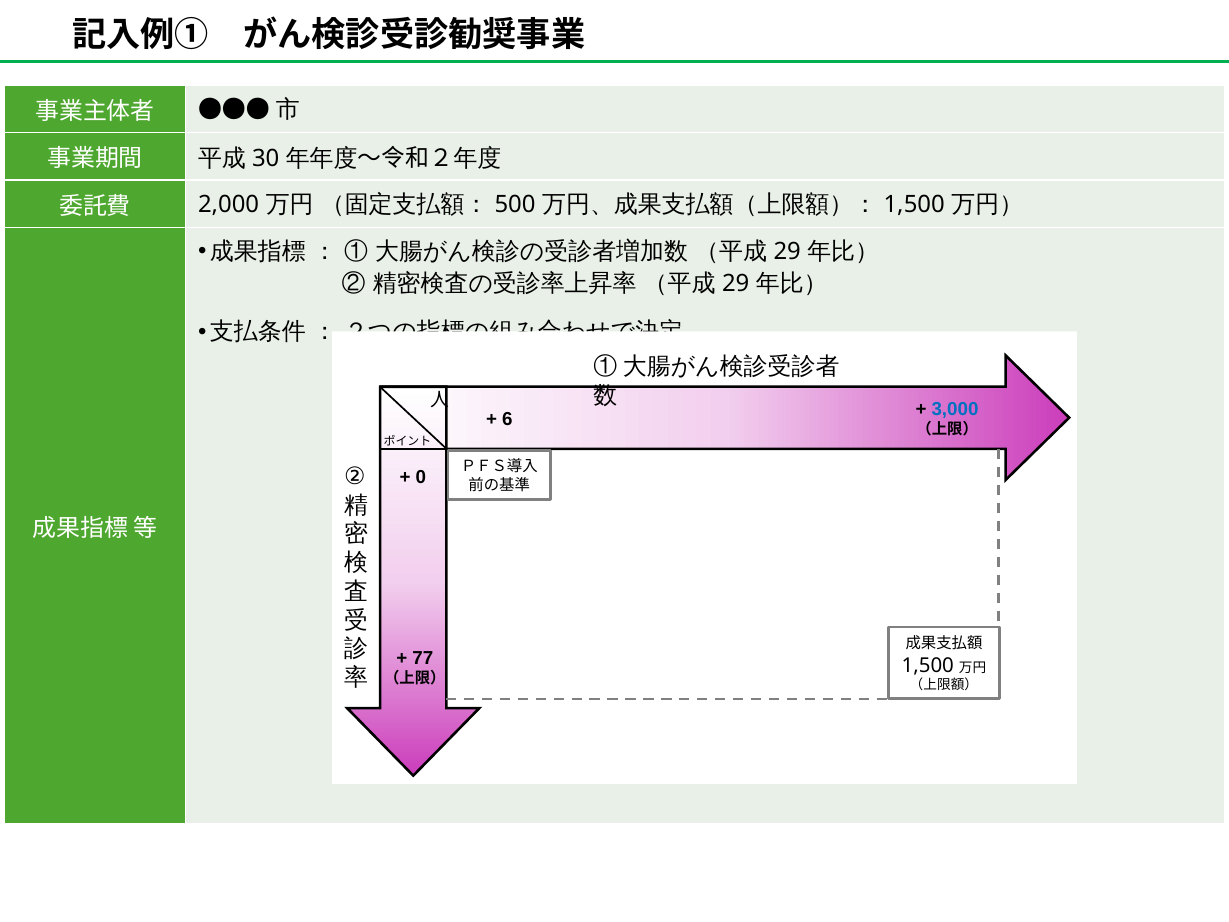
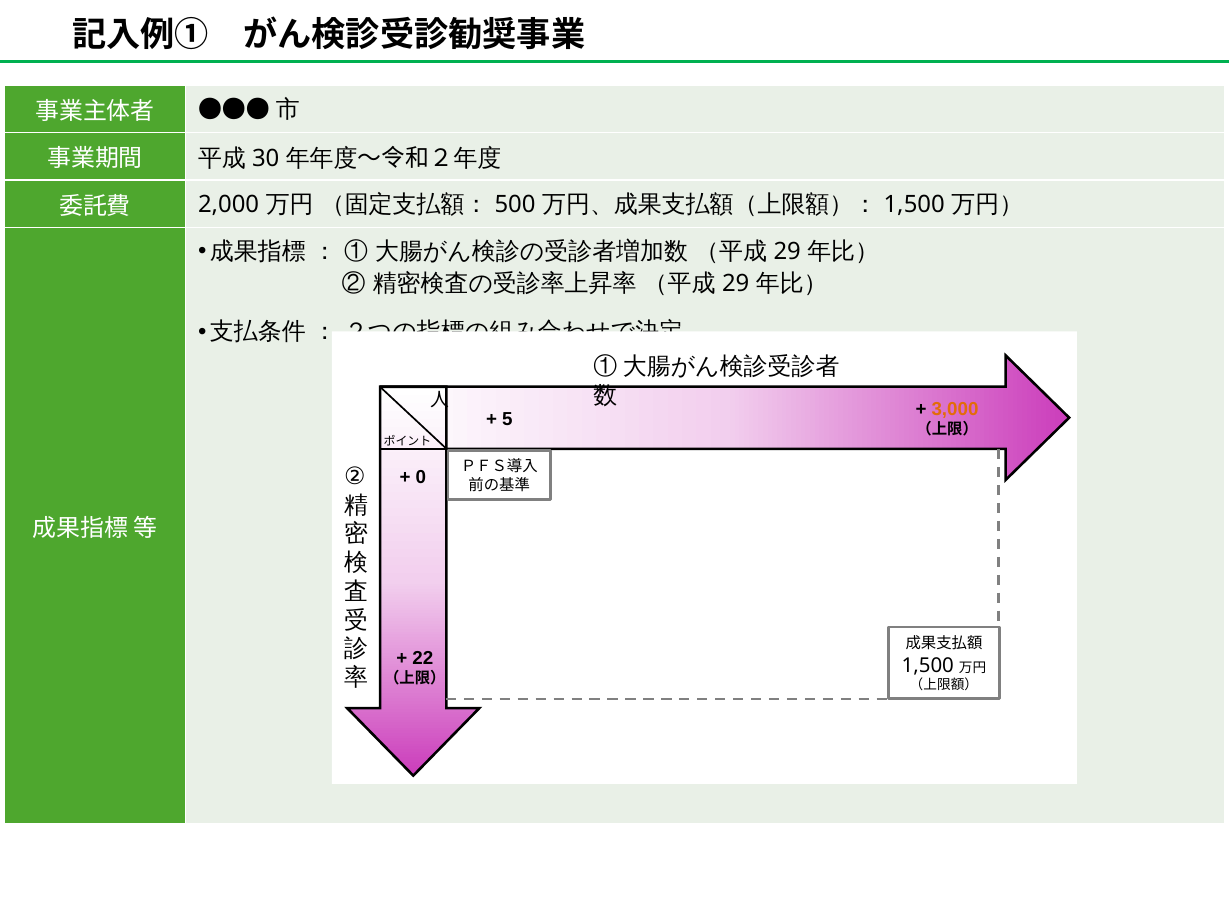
3,000 colour: blue -> orange
6: 6 -> 5
77: 77 -> 22
